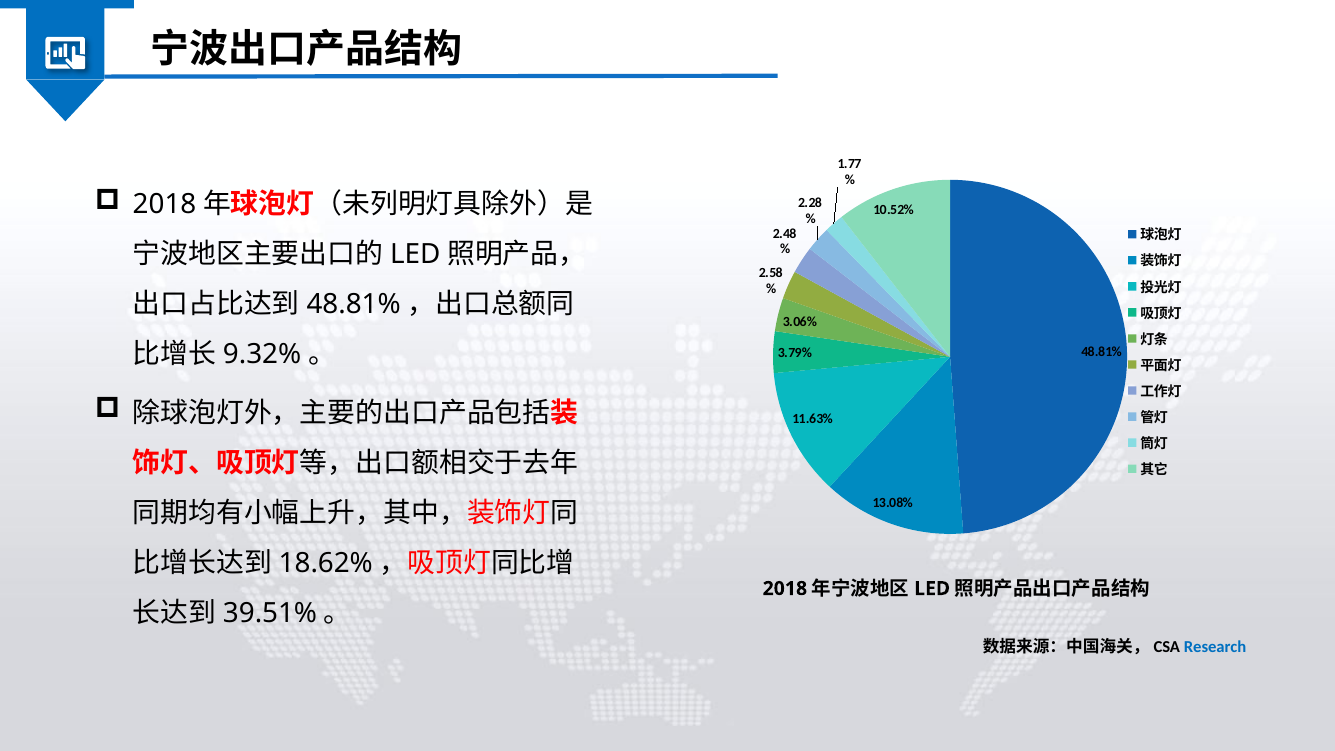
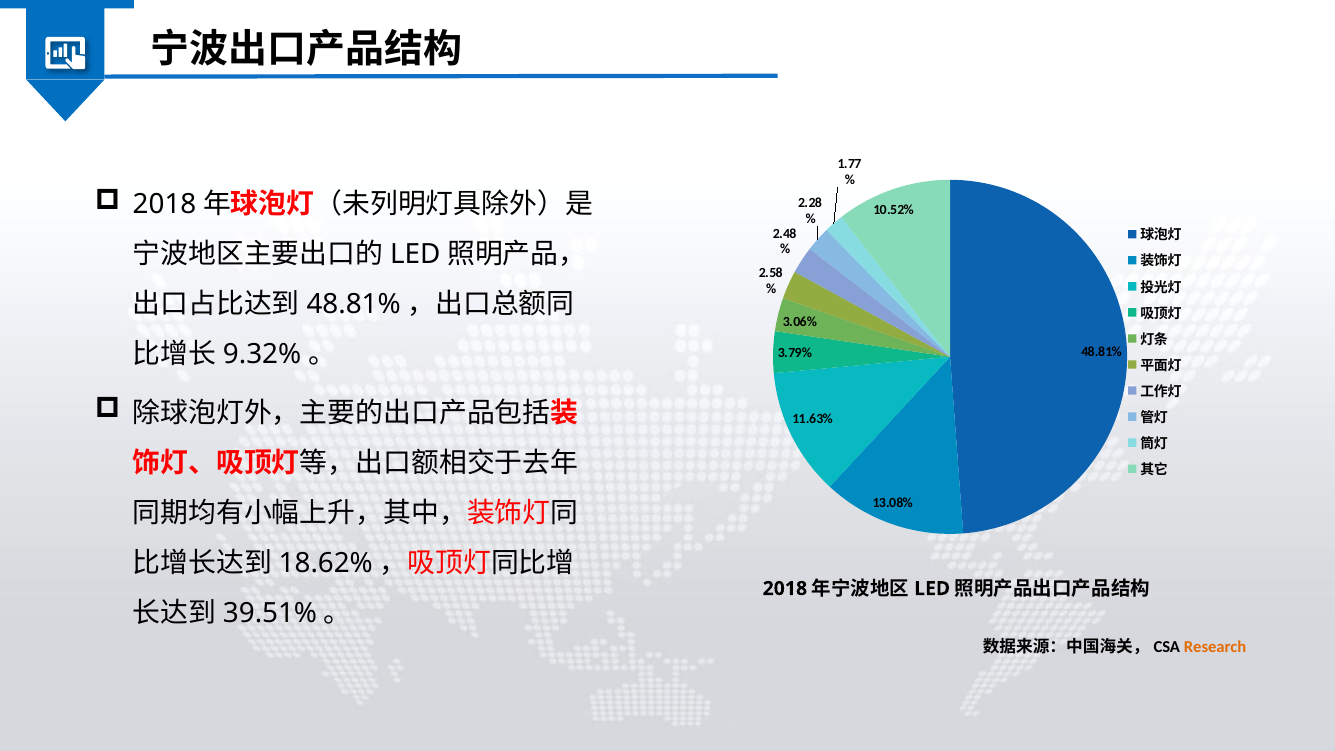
Research colour: blue -> orange
